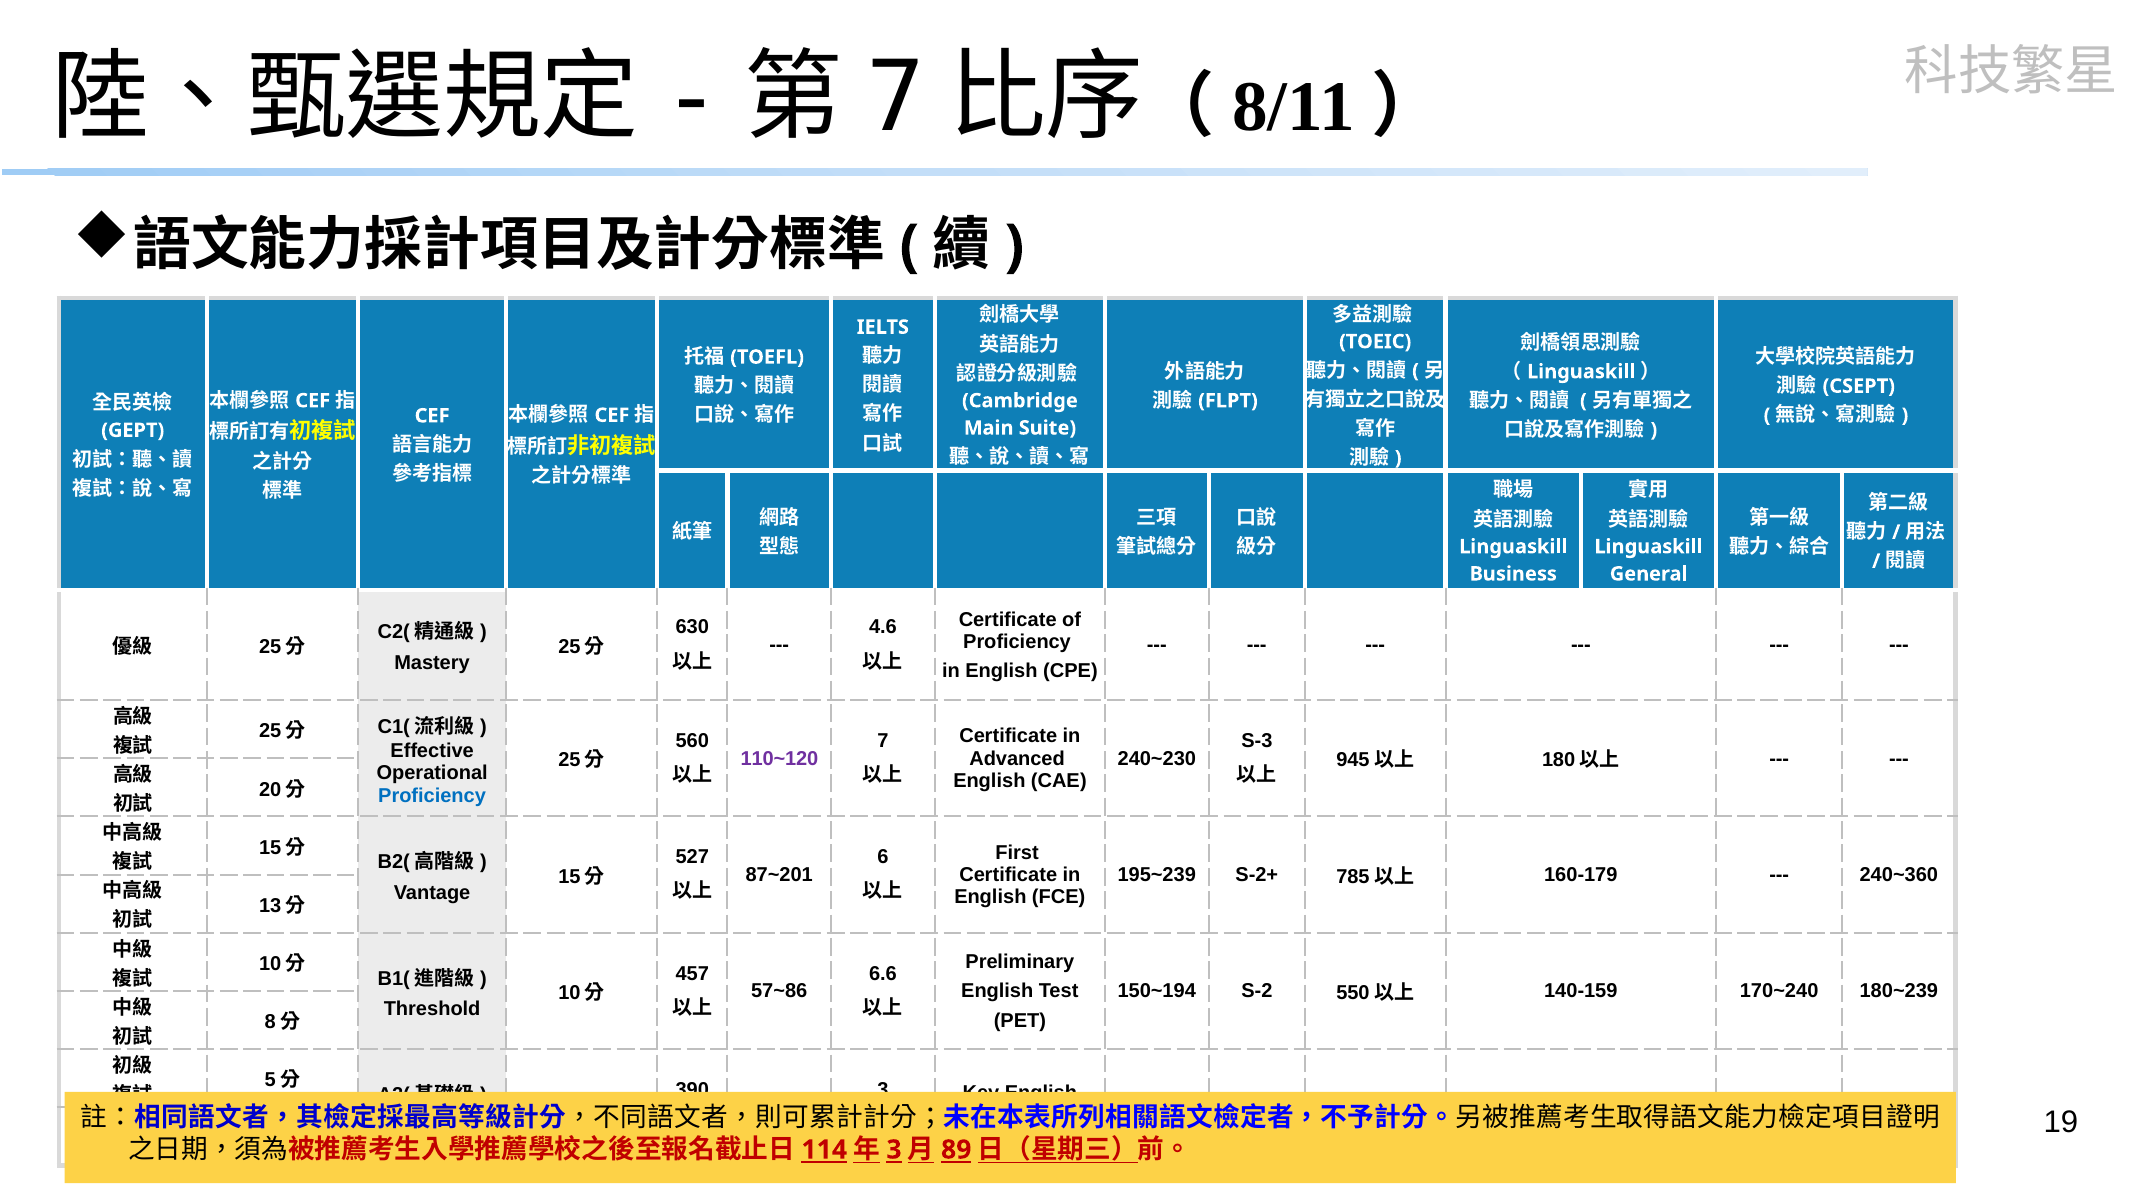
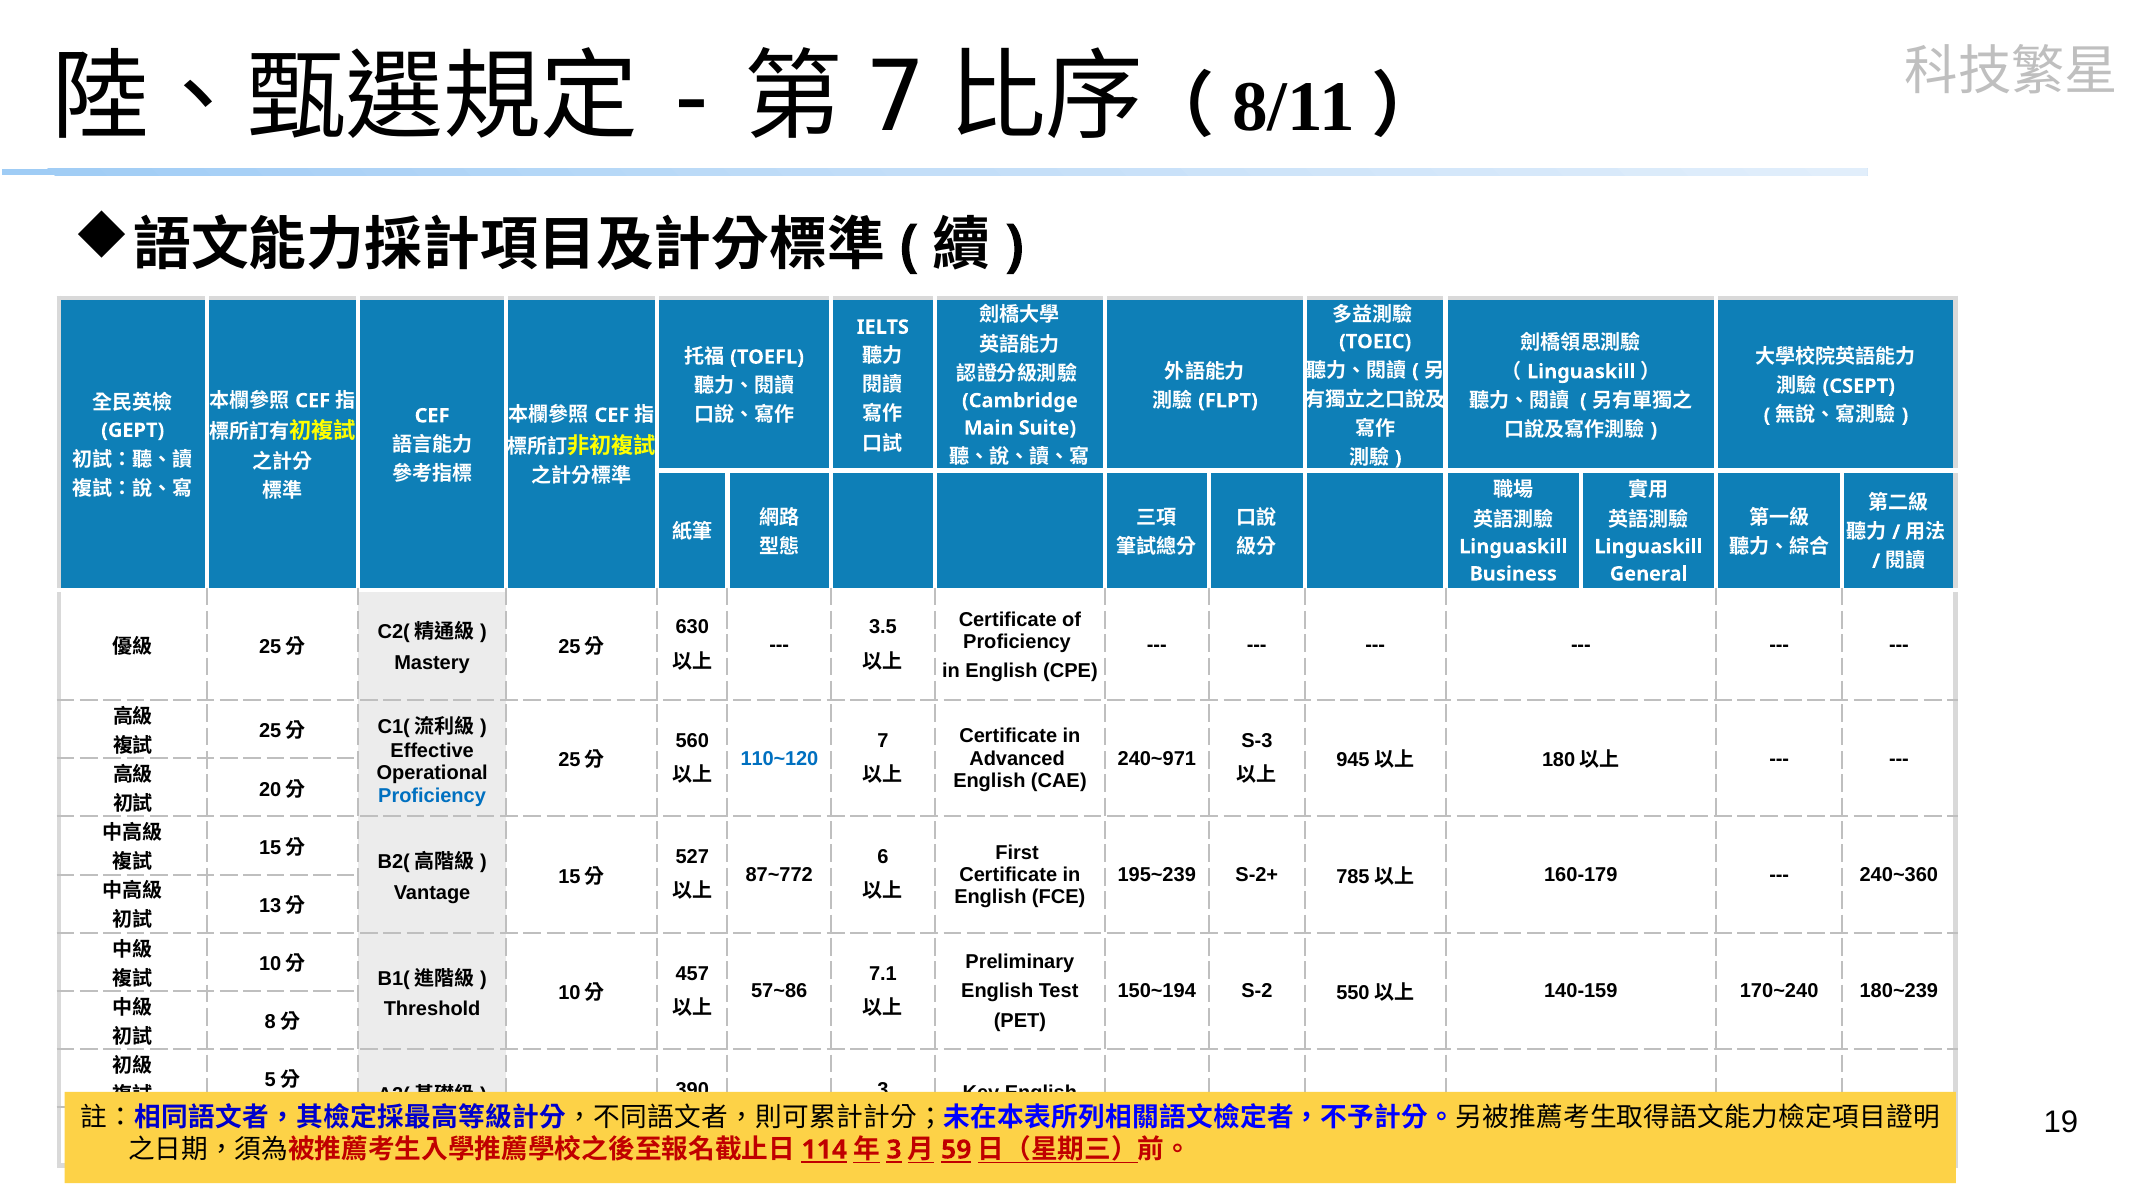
4.6: 4.6 -> 3.5
110~120 colour: purple -> blue
240~230: 240~230 -> 240~971
87~201: 87~201 -> 87~772
6.6: 6.6 -> 7.1
89: 89 -> 59
